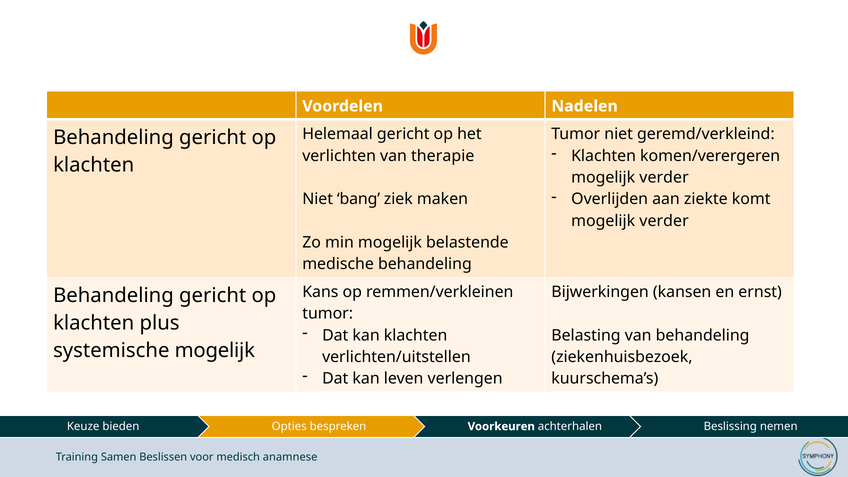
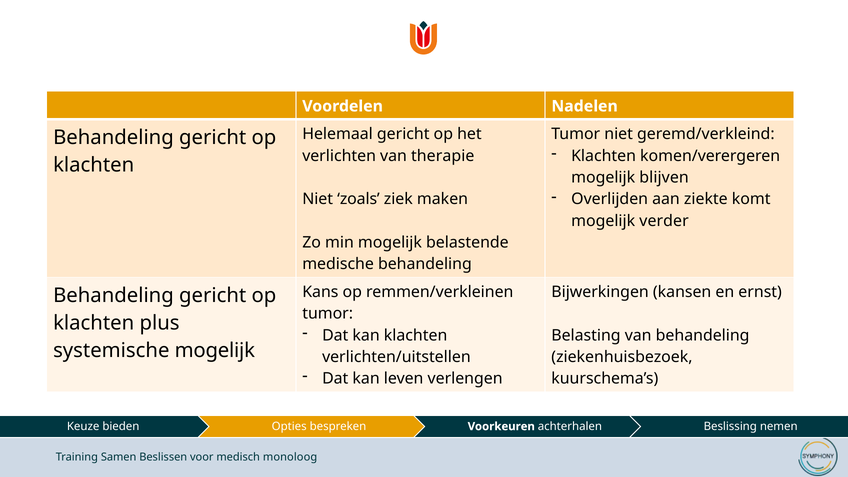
verder at (664, 178): verder -> blijven
bang: bang -> zoals
anamnese: anamnese -> monoloog
